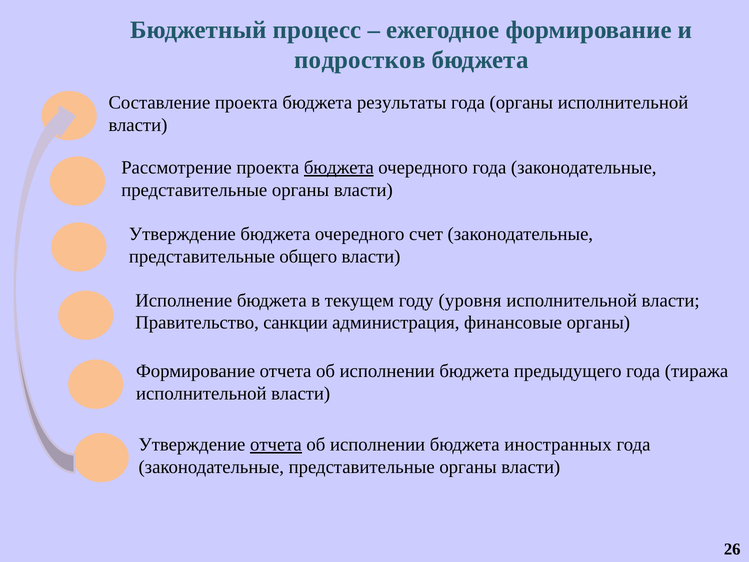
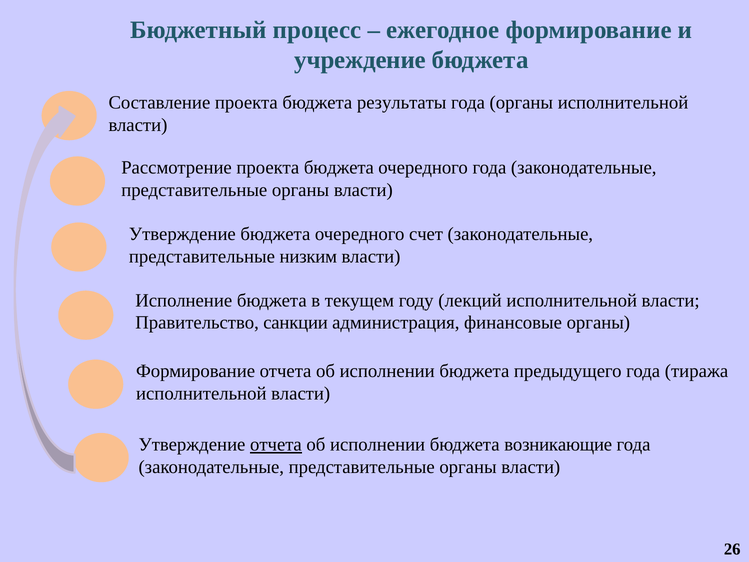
подростков: подростков -> учреждение
бюджета at (339, 168) underline: present -> none
общего: общего -> низким
уровня: уровня -> лекций
иностранных: иностранных -> возникающие
